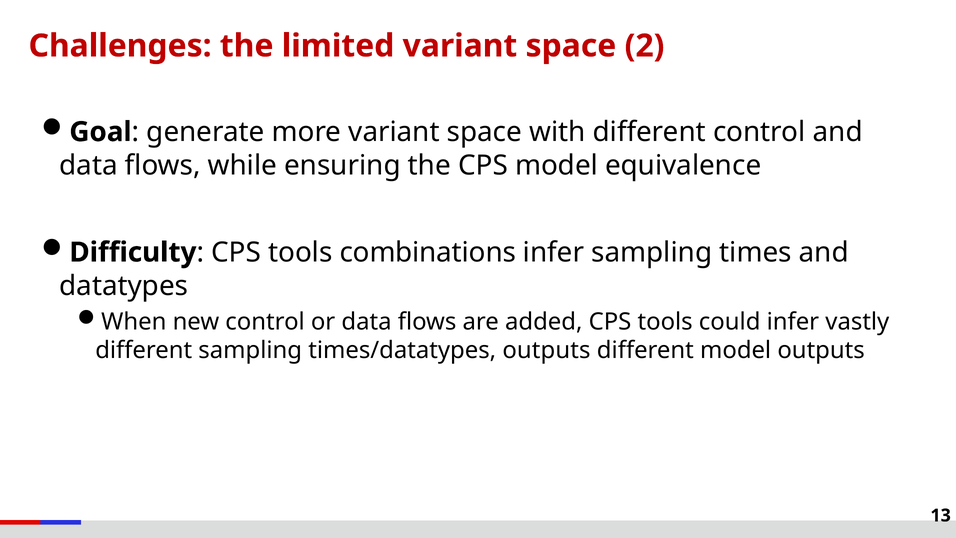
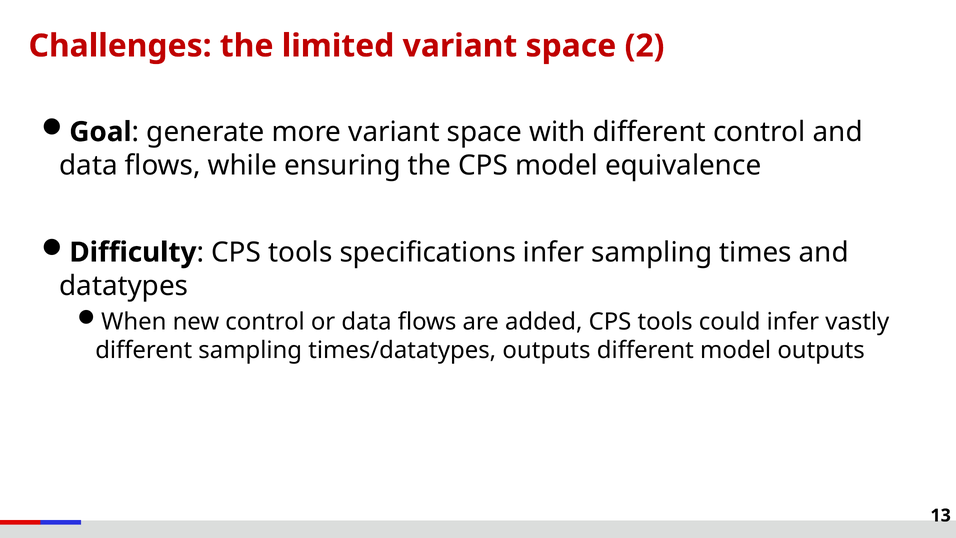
combinations: combinations -> specifications
